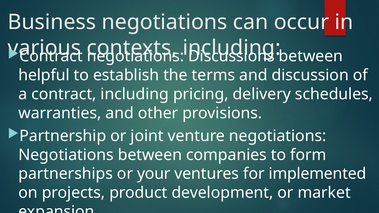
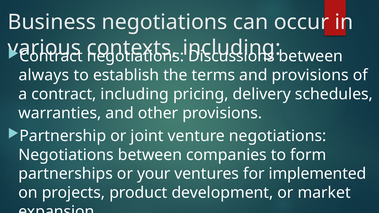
helpful: helpful -> always
and discussion: discussion -> provisions
